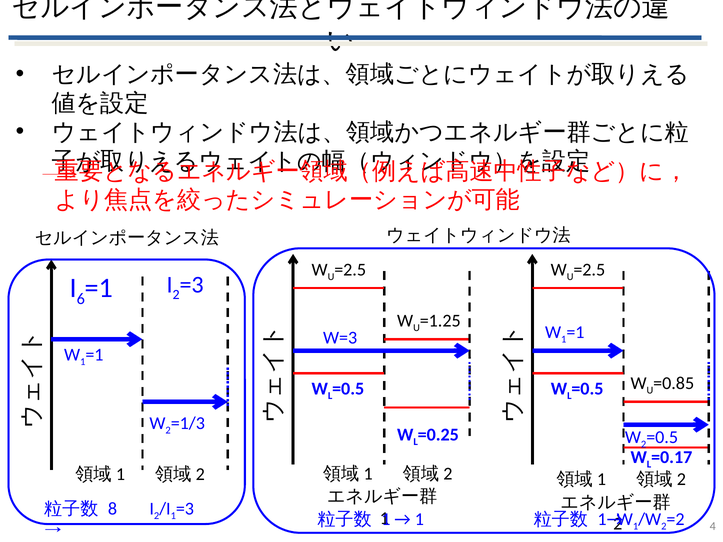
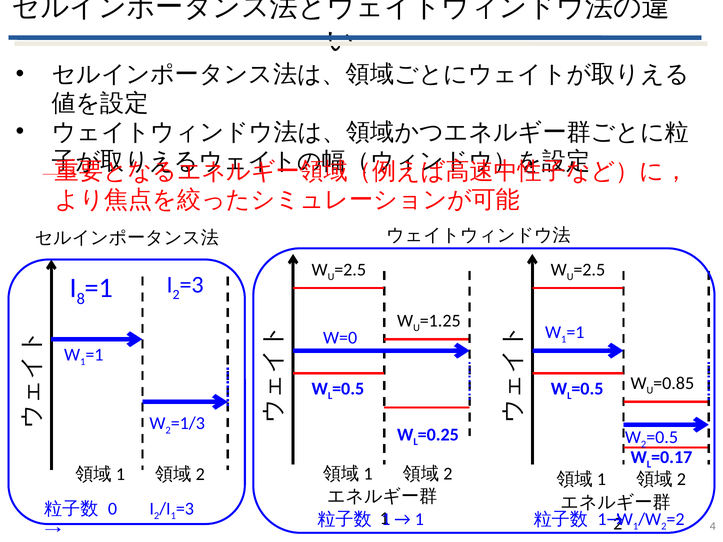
6: 6 -> 8
W=3: W=3 -> W=0
8: 8 -> 0
